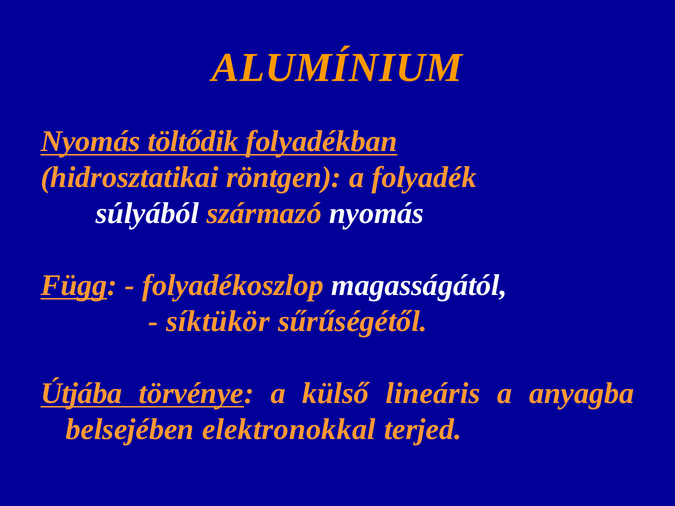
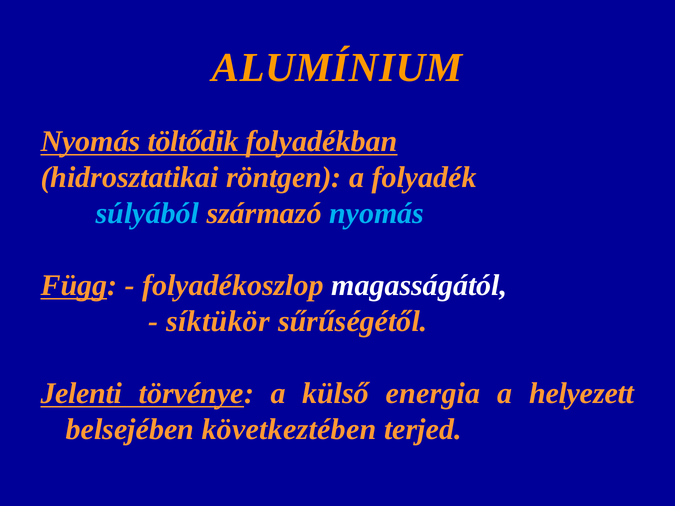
súlyából colour: white -> light blue
nyomás at (377, 214) colour: white -> light blue
Útjába: Útjába -> Jelenti
lineáris: lineáris -> energia
anyagba: anyagba -> helyezett
elektronokkal: elektronokkal -> következtében
